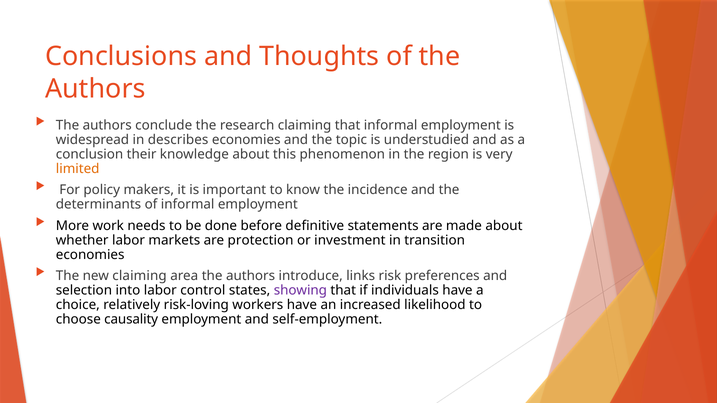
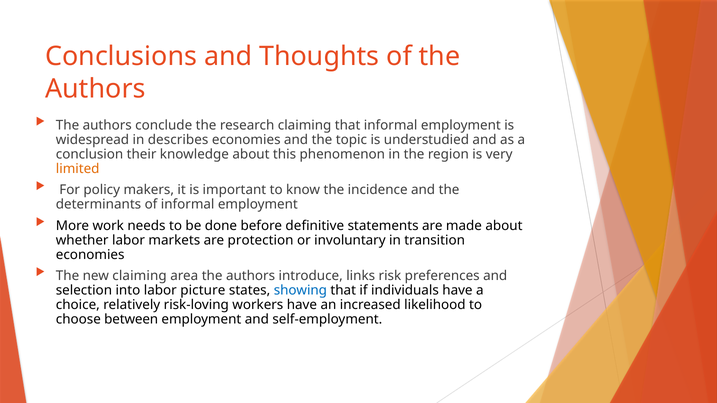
investment: investment -> involuntary
control: control -> picture
showing colour: purple -> blue
causality: causality -> between
